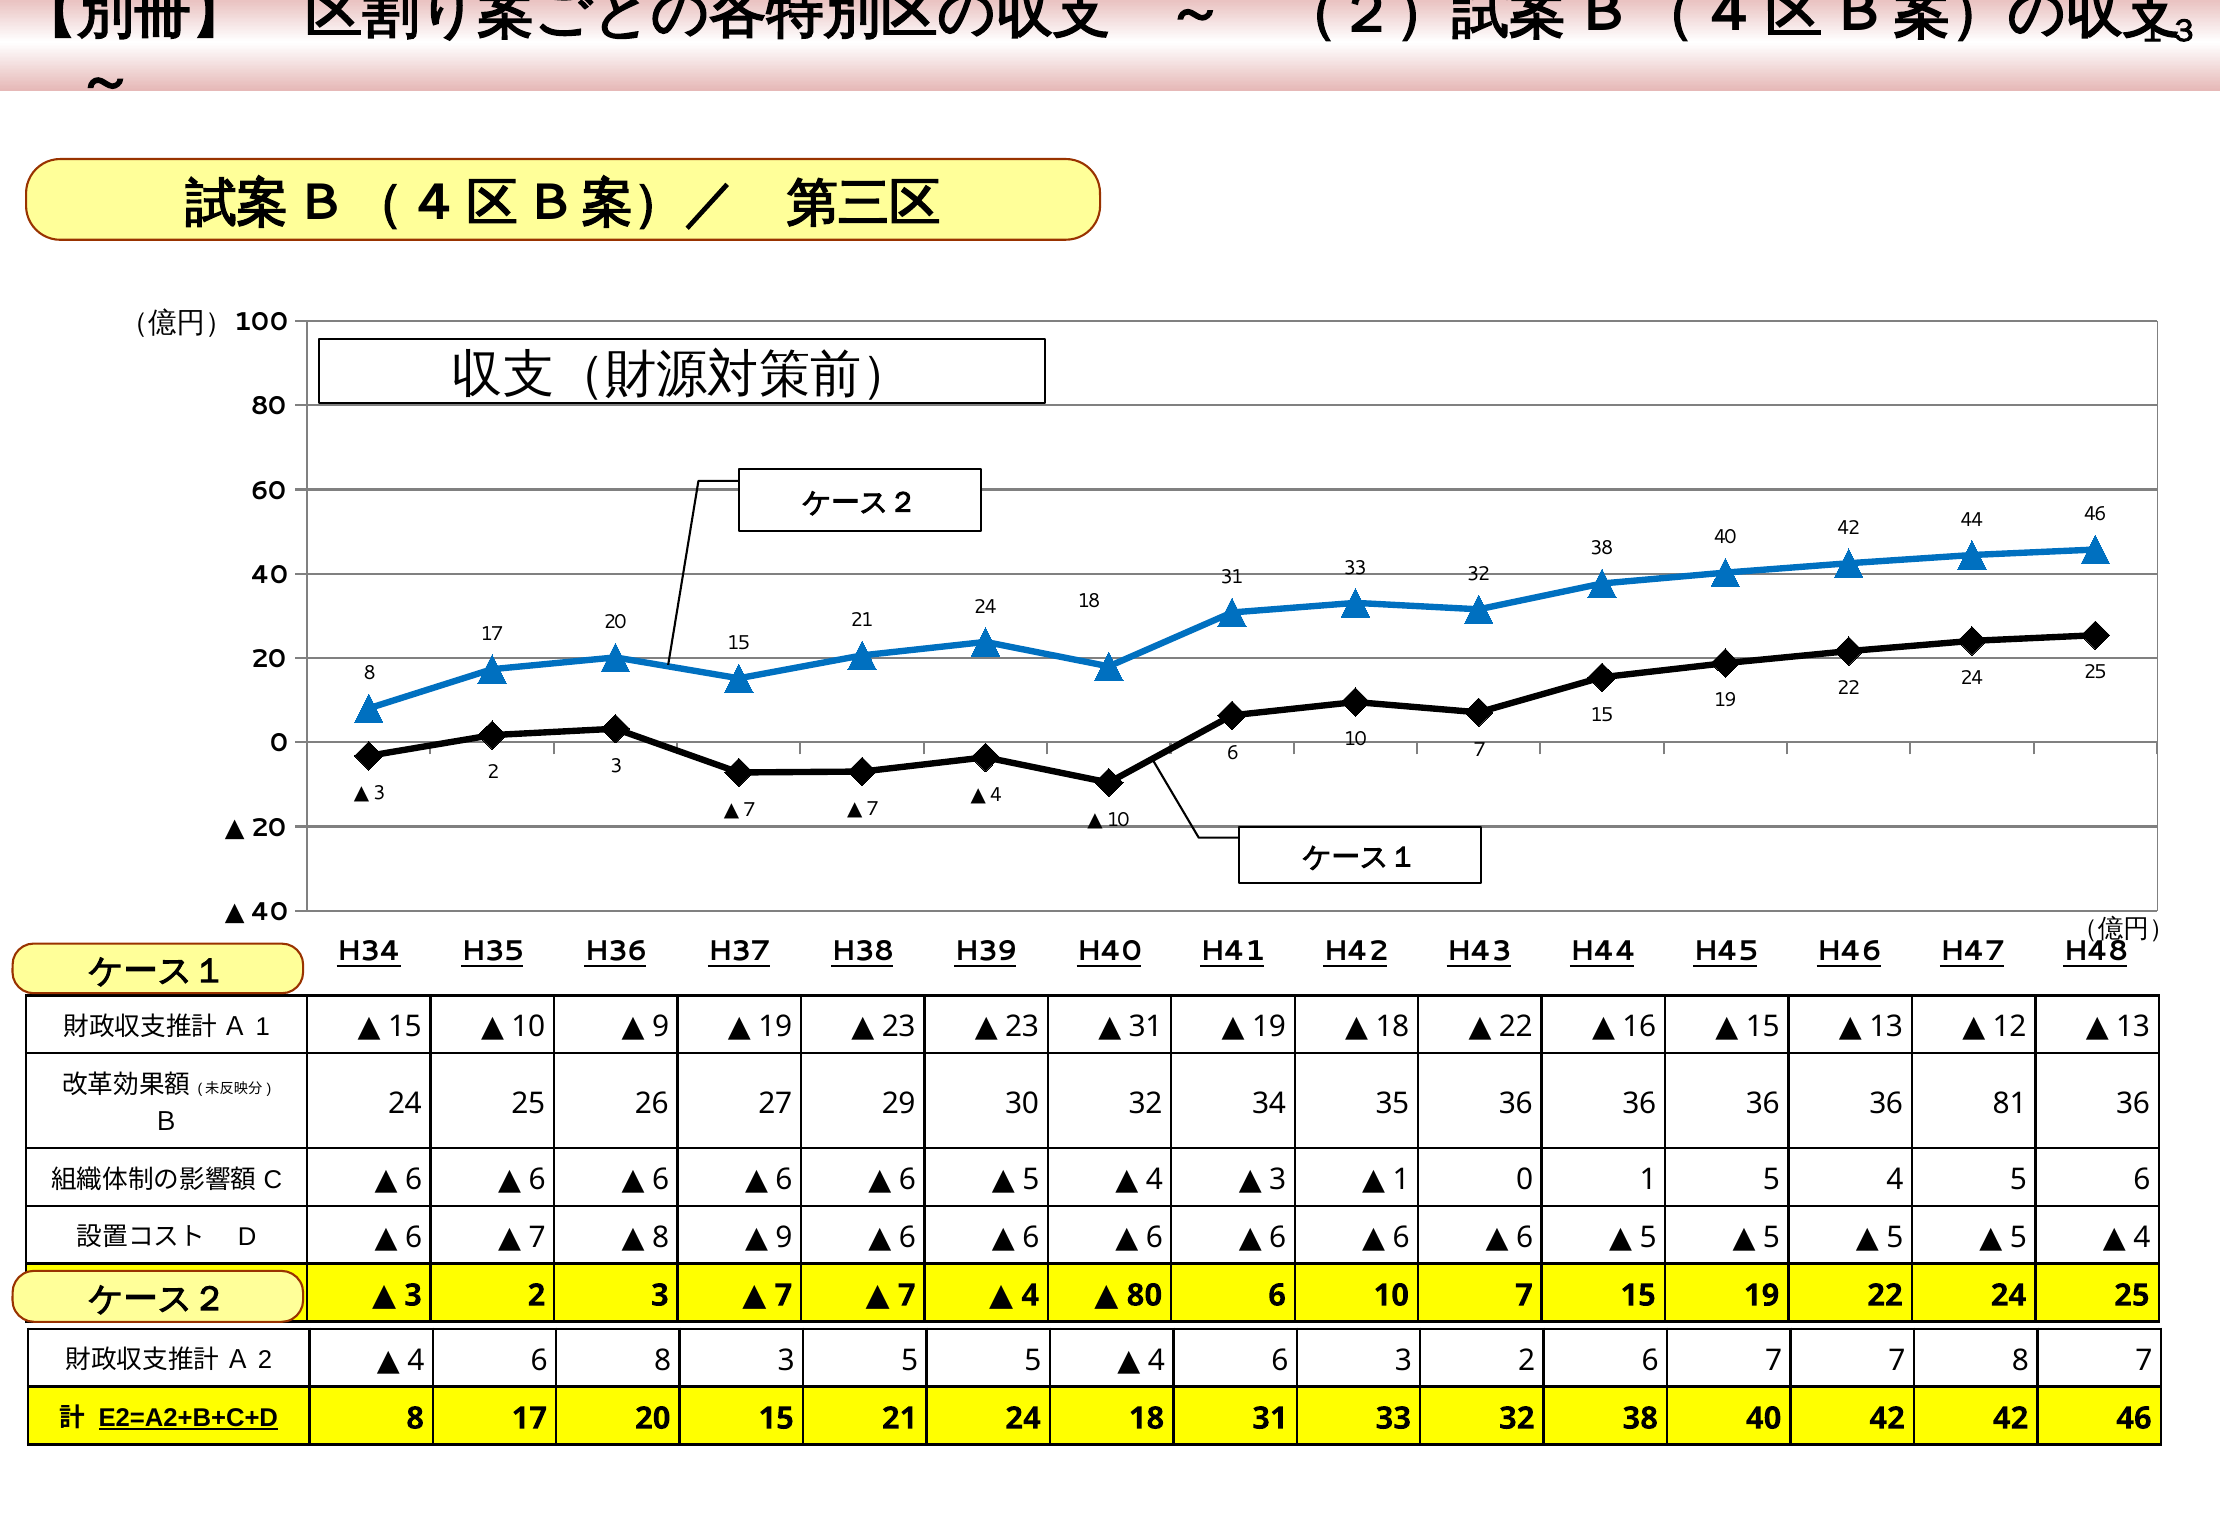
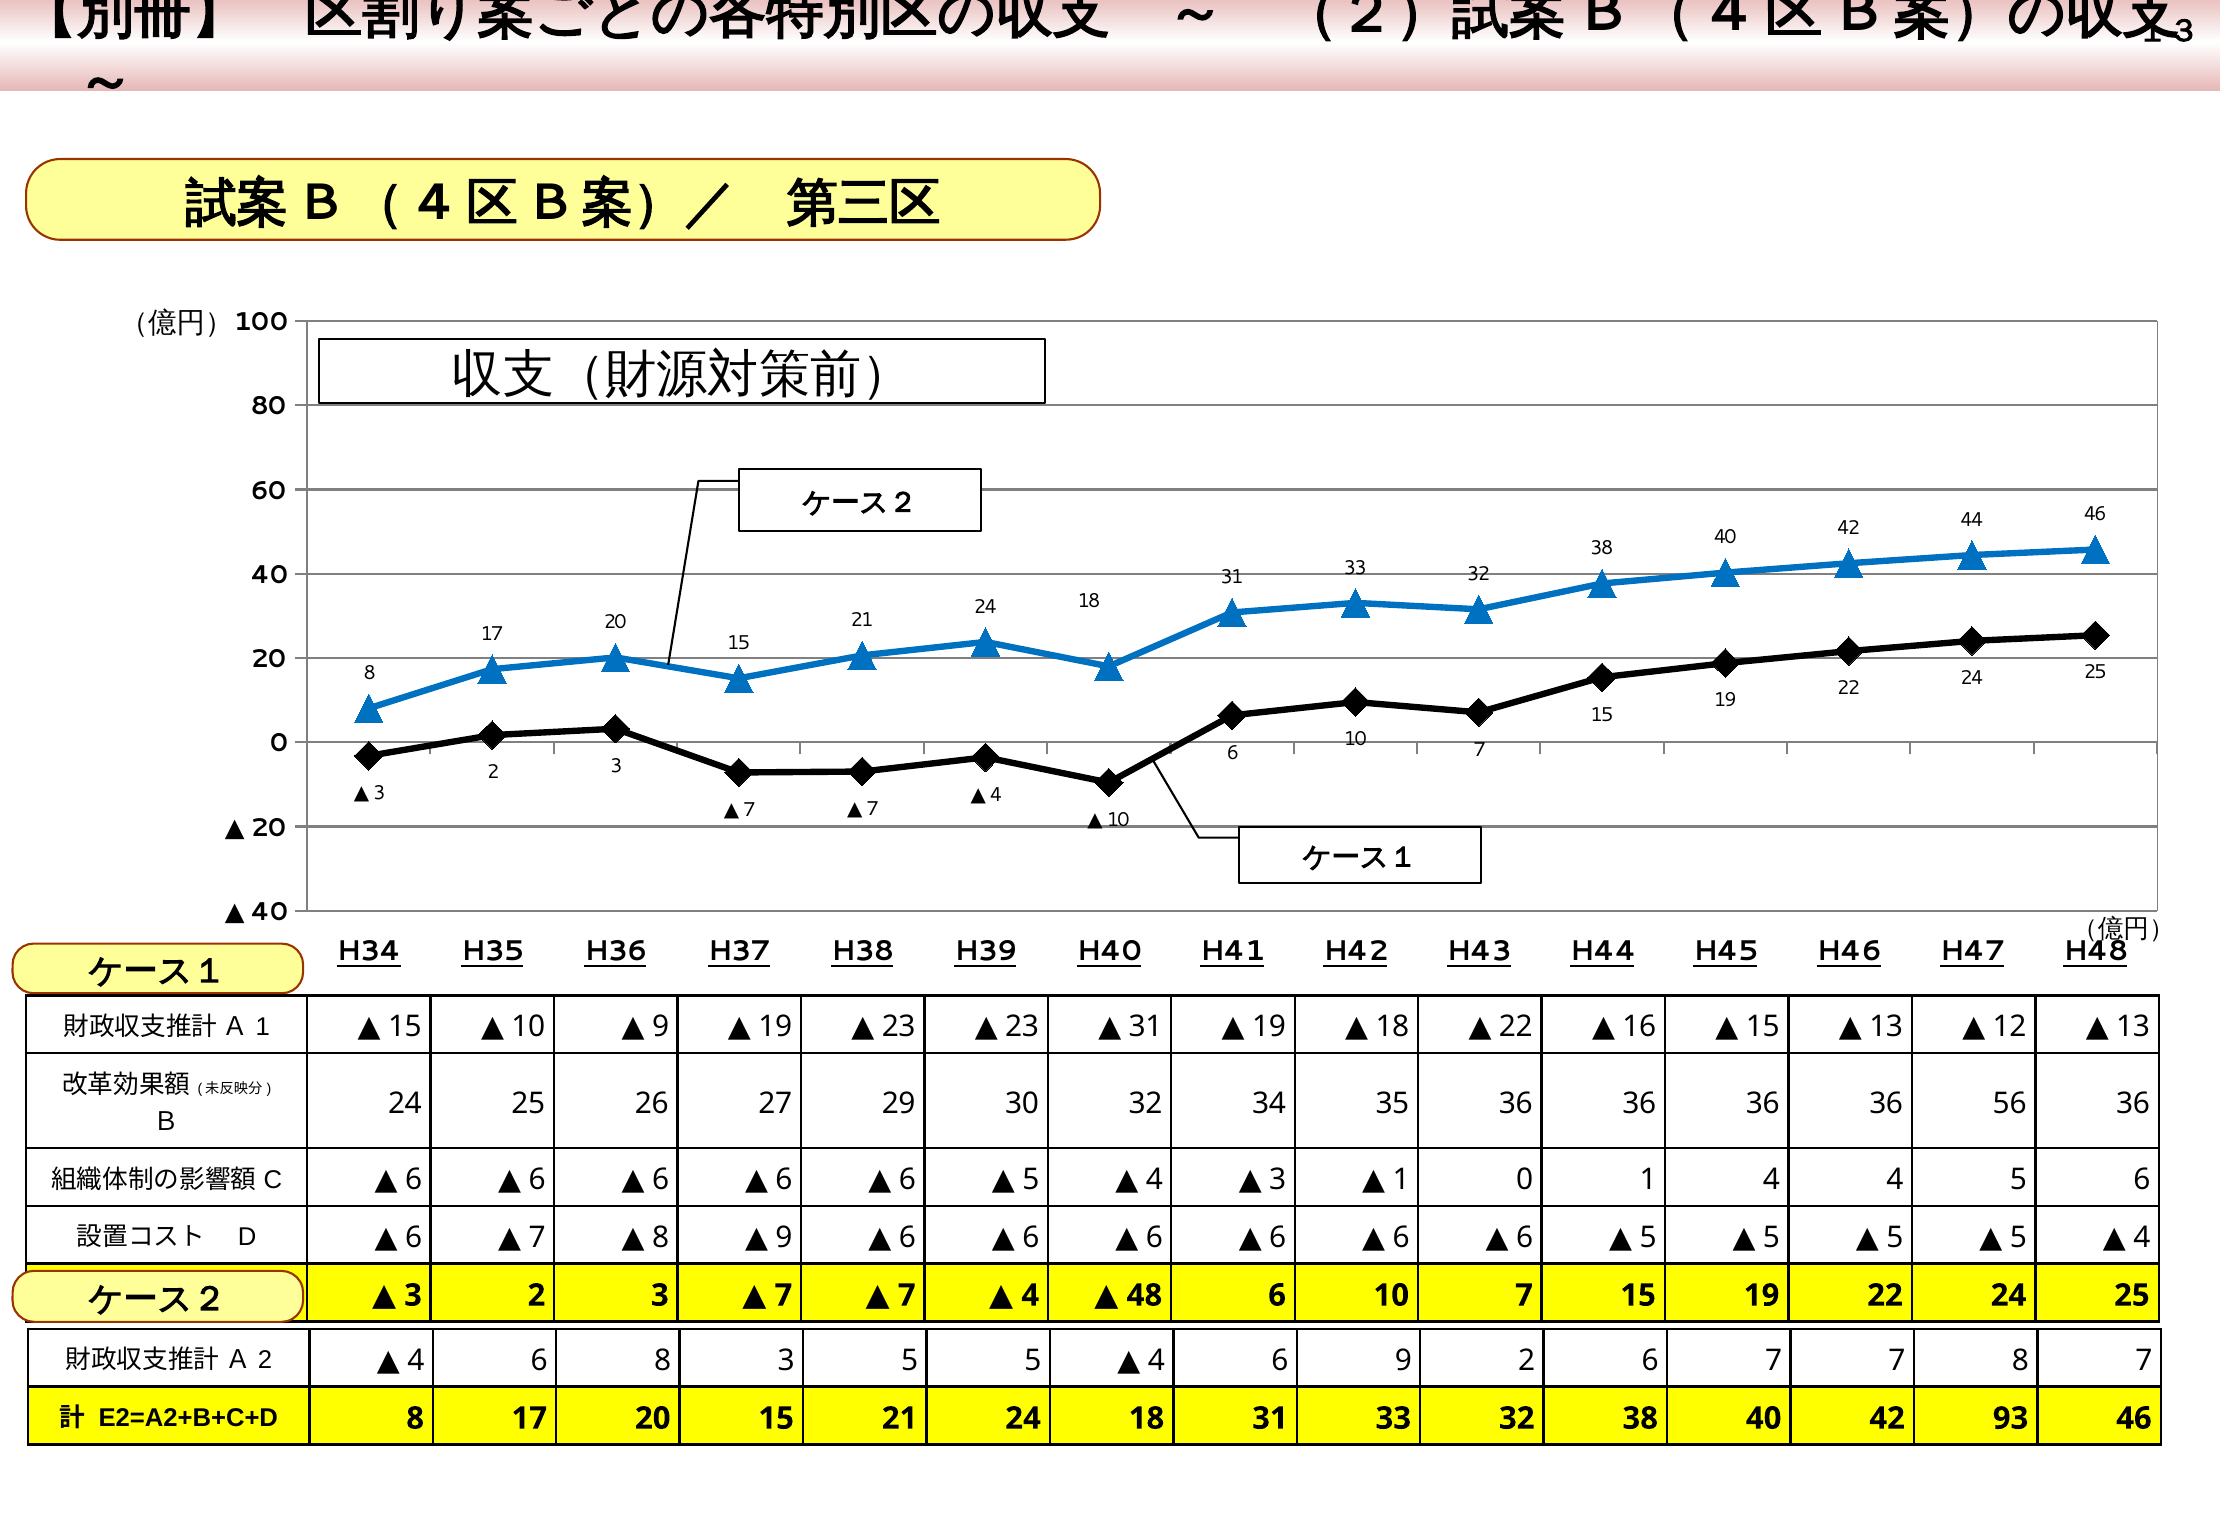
81: 81 -> 56
1 5: 5 -> 4
80 at (1144, 1295): 80 -> 48
6 3: 3 -> 9
E2=A2+B+C+D underline: present -> none
42 42: 42 -> 93
